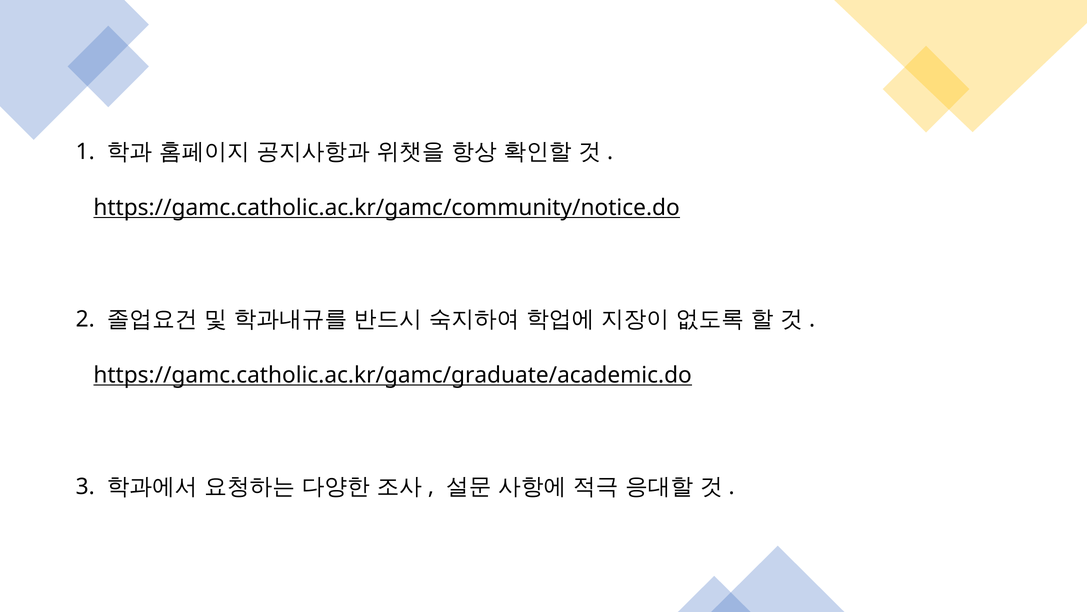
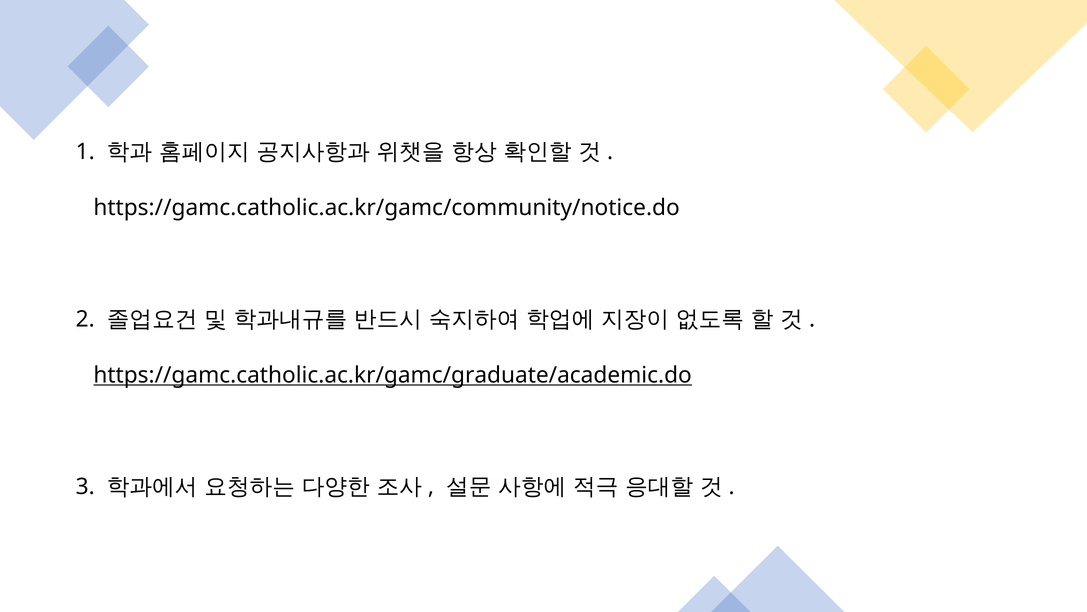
https://gamc.catholic.ac.kr/gamc/community/notice.do underline: present -> none
